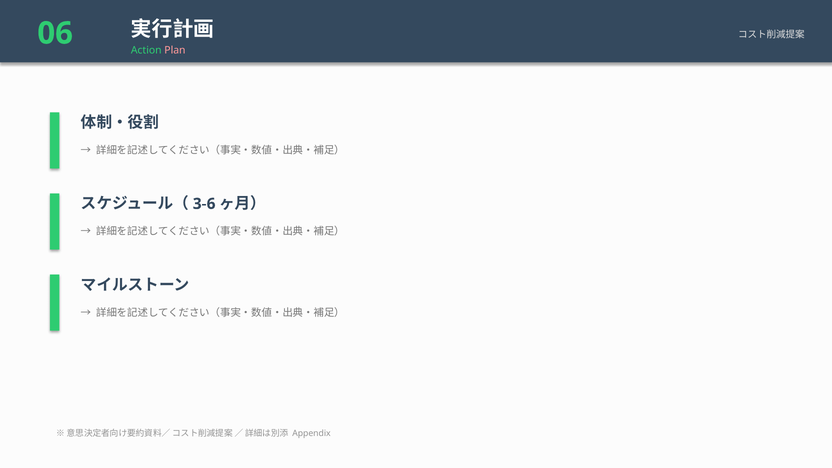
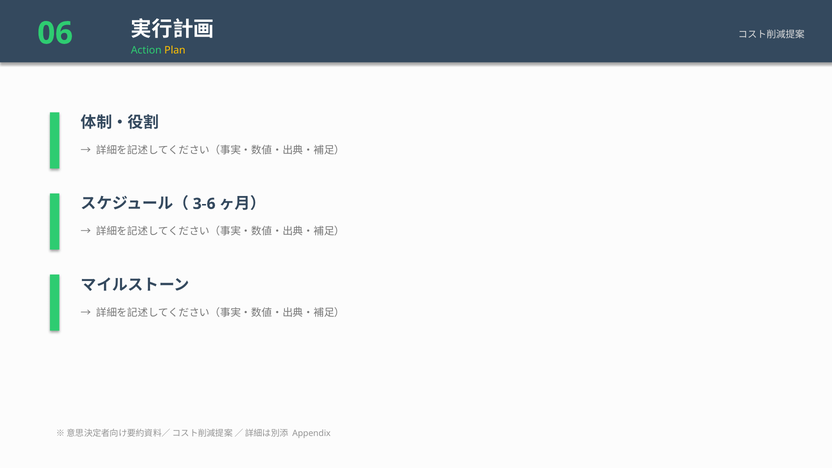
Plan colour: pink -> yellow
